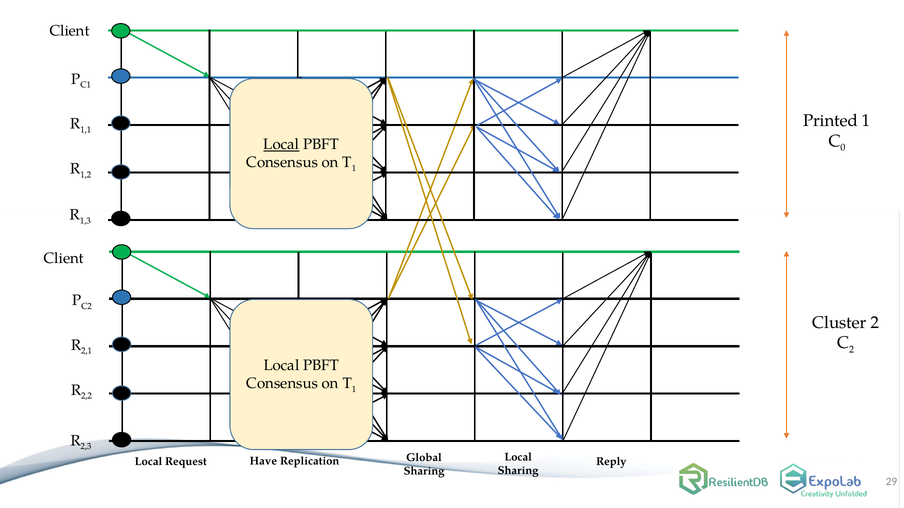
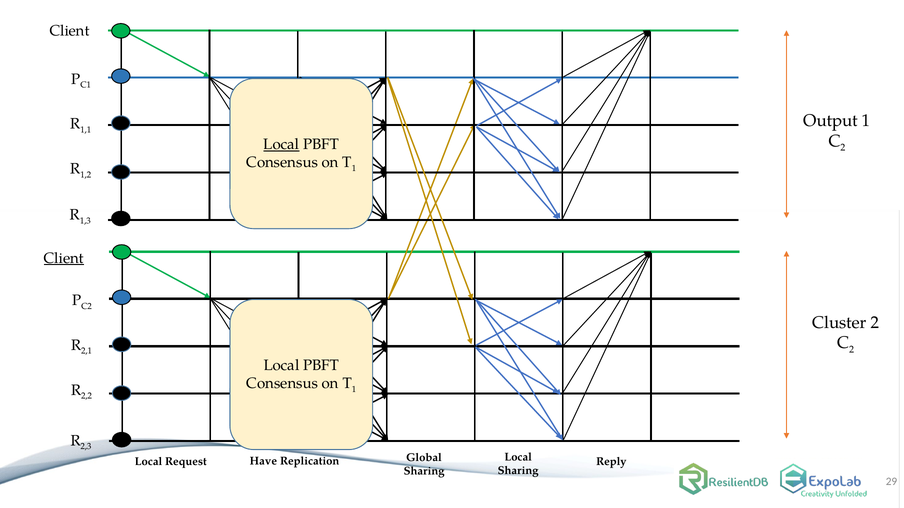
Printed: Printed -> Output
0 at (843, 148): 0 -> 2
Client at (64, 258) underline: none -> present
